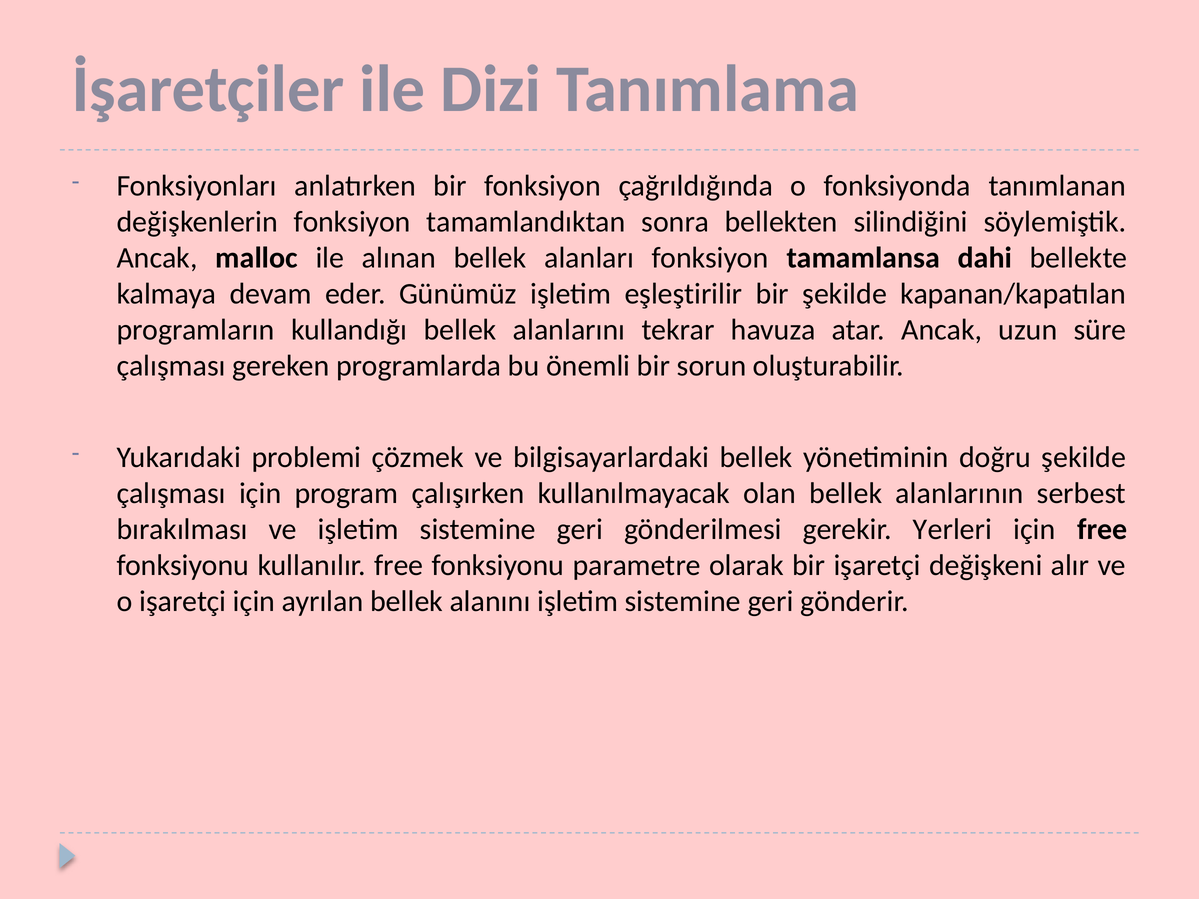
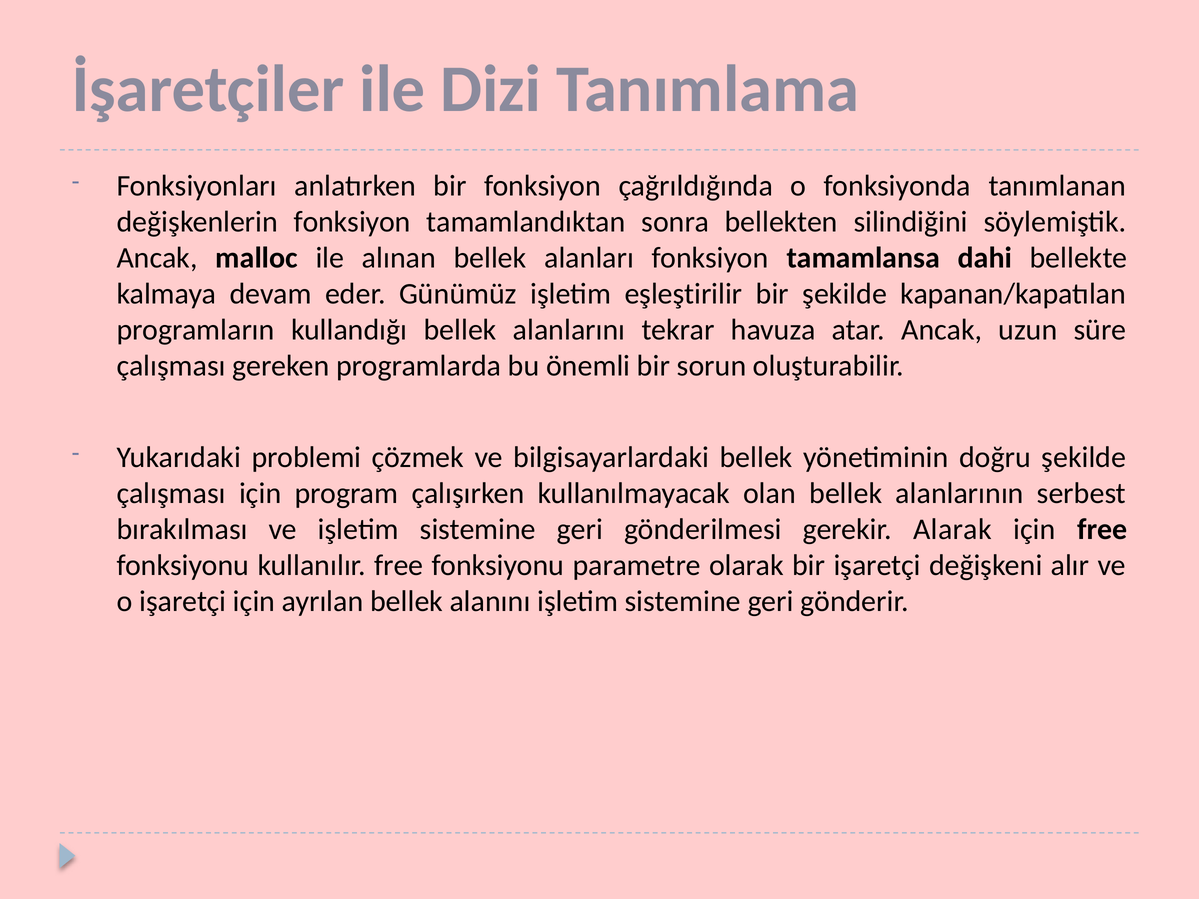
Yerleri: Yerleri -> Alarak
